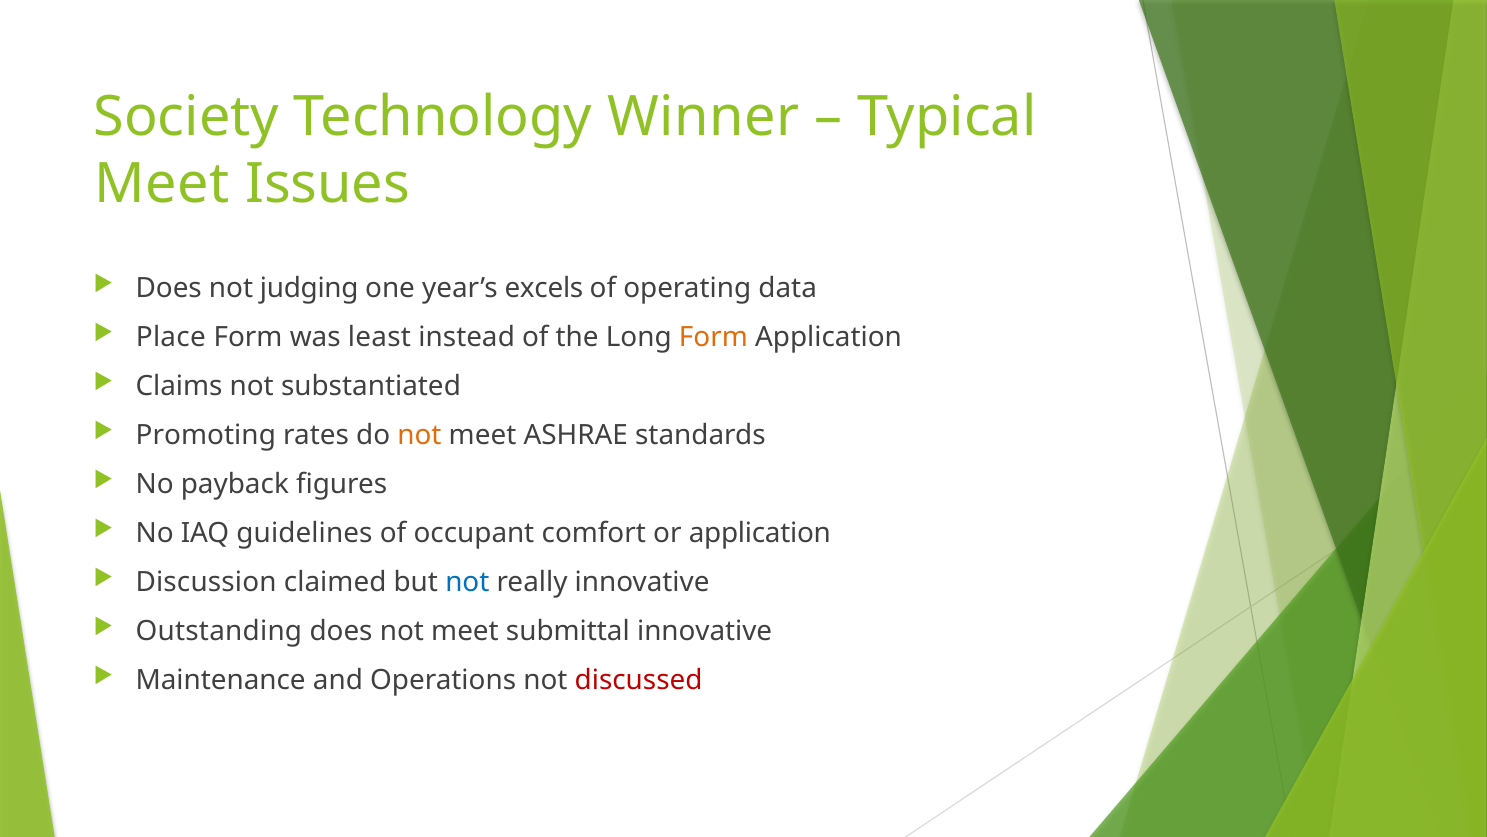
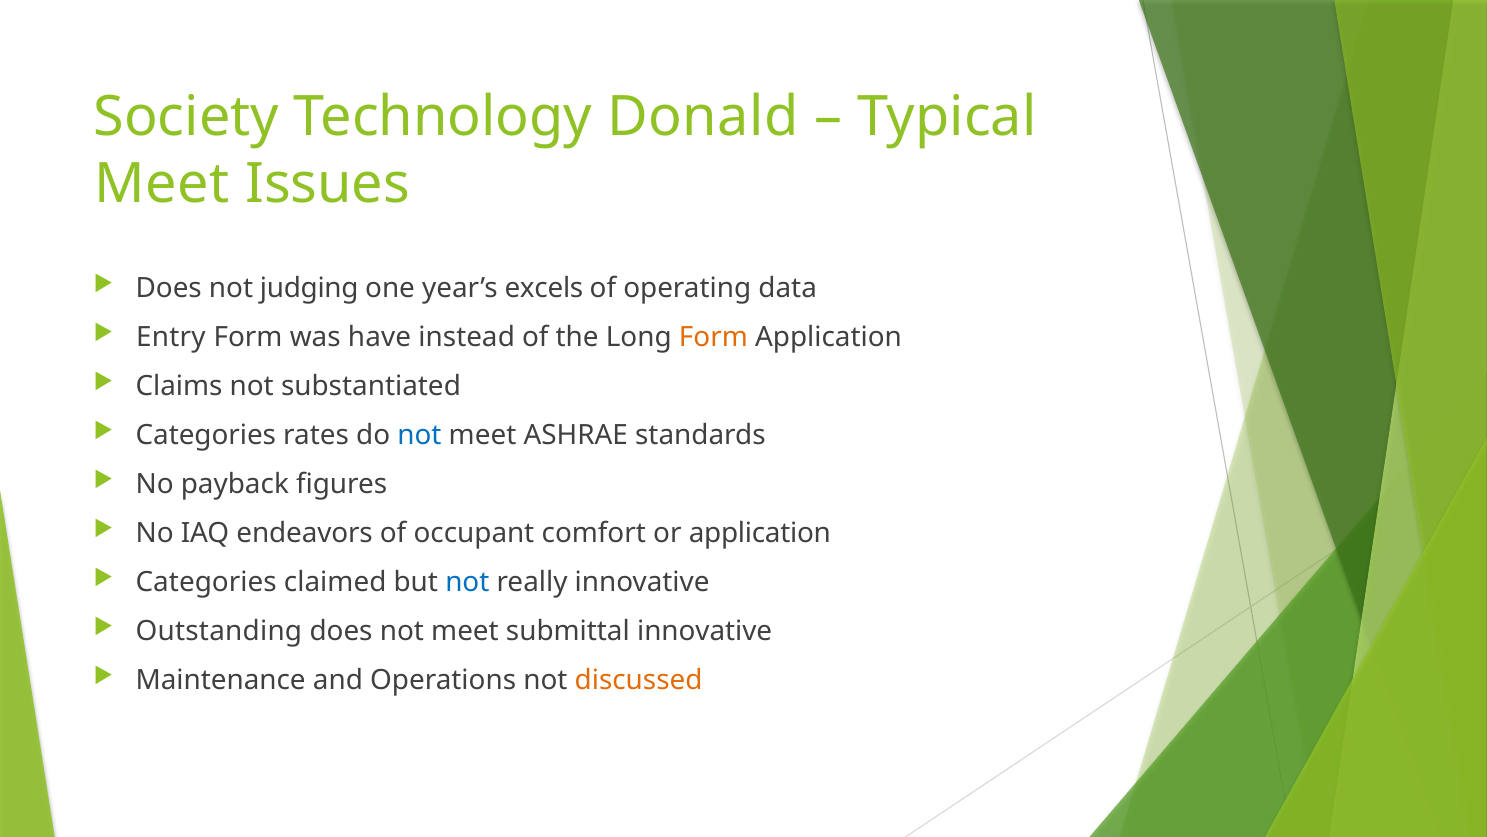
Winner: Winner -> Donald
Place: Place -> Entry
least: least -> have
Promoting at (206, 435): Promoting -> Categories
not at (419, 435) colour: orange -> blue
guidelines: guidelines -> endeavors
Discussion at (206, 582): Discussion -> Categories
discussed colour: red -> orange
